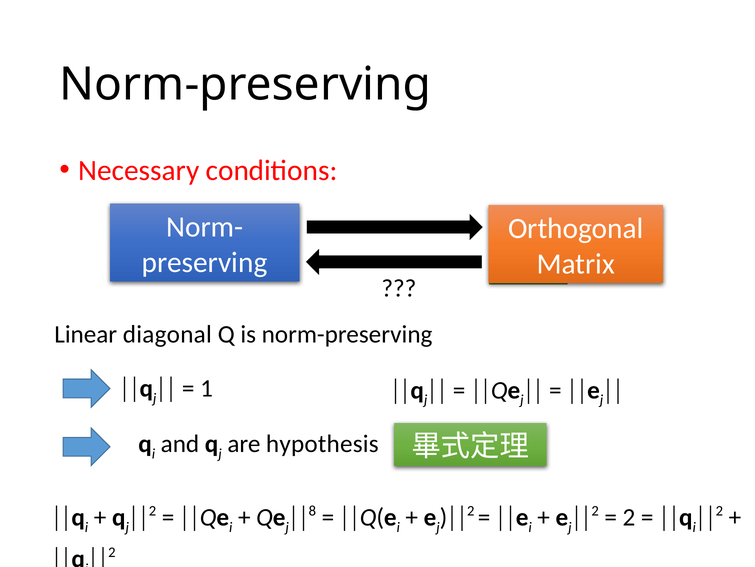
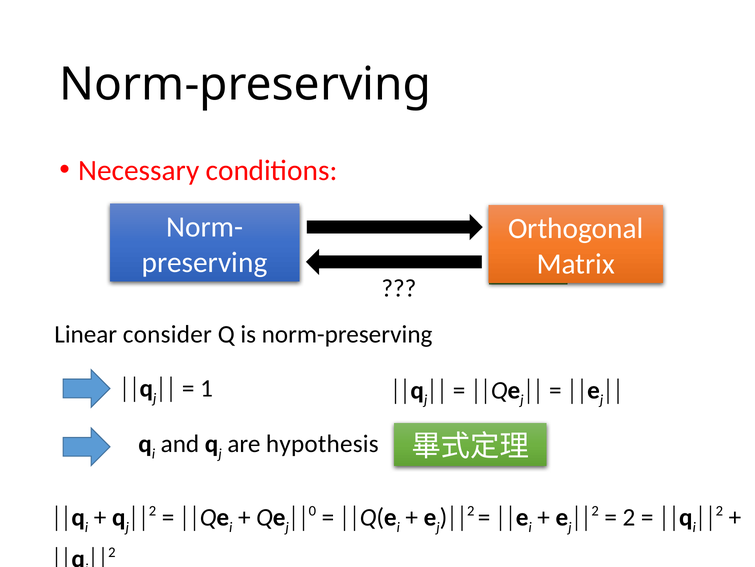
diagonal: diagonal -> consider
8: 8 -> 0
